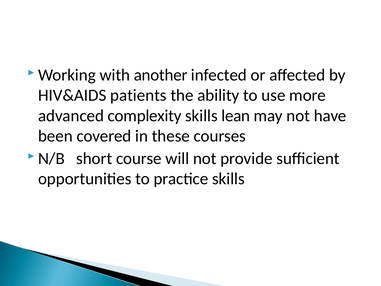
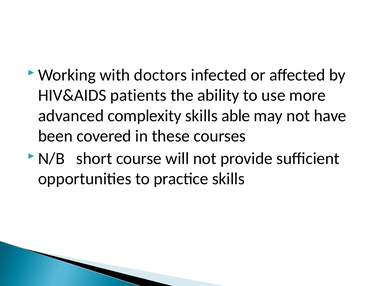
another: another -> doctors
lean: lean -> able
